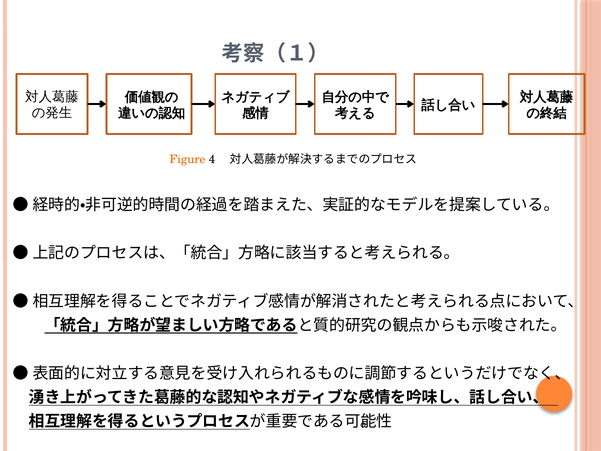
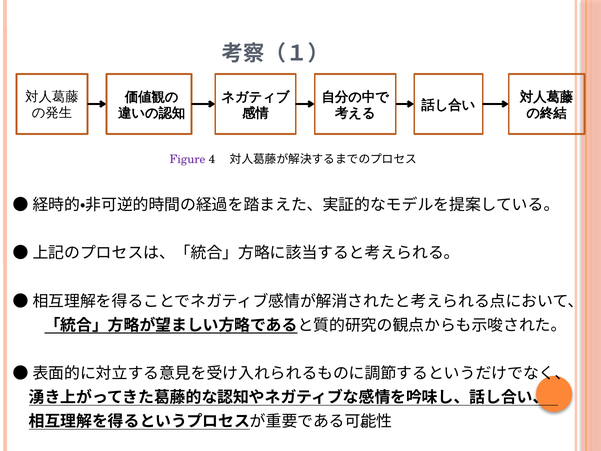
Figure colour: orange -> purple
